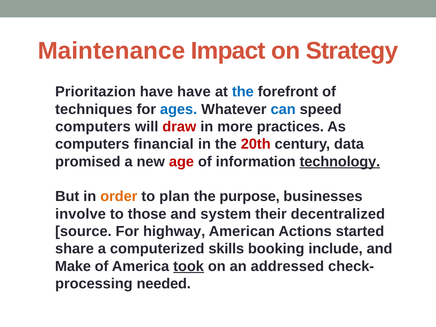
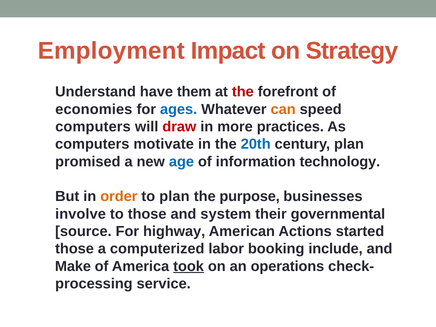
Maintenance: Maintenance -> Employment
Prioritazion: Prioritazion -> Understand
have have: have -> them
the at (243, 92) colour: blue -> red
techniques: techniques -> economies
can colour: blue -> orange
financial: financial -> motivate
20th colour: red -> blue
century data: data -> plan
age colour: red -> blue
technology underline: present -> none
decentralized: decentralized -> governmental
share at (75, 249): share -> those
skills: skills -> labor
addressed: addressed -> operations
needed: needed -> service
